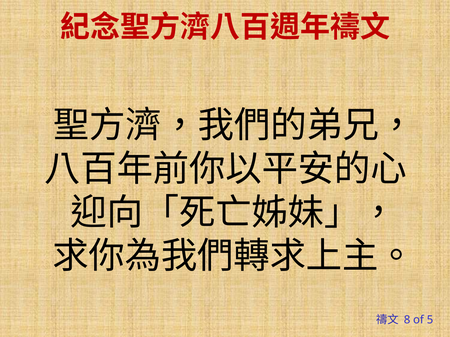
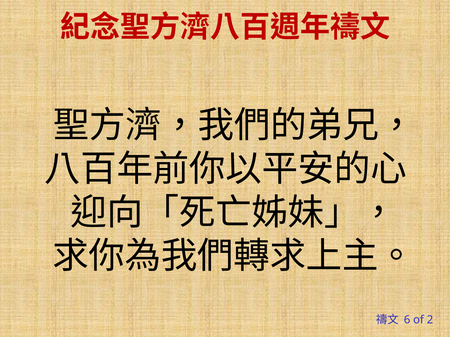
8: 8 -> 6
5: 5 -> 2
